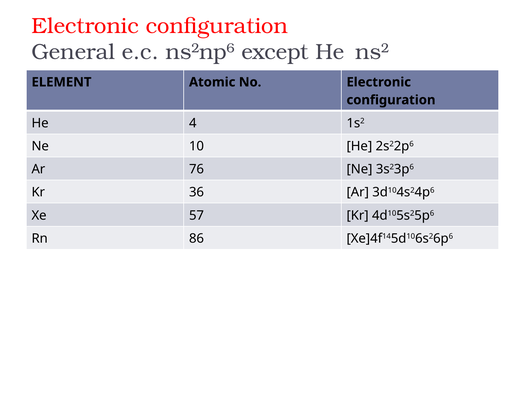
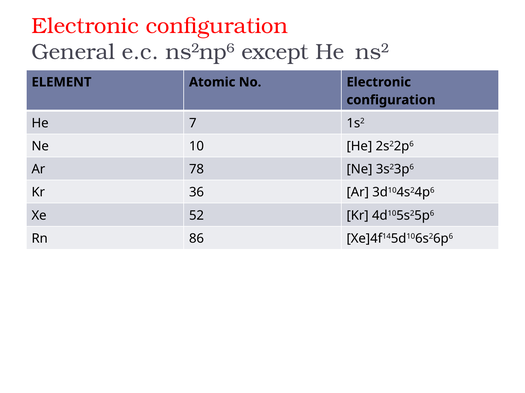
4: 4 -> 7
76: 76 -> 78
57: 57 -> 52
